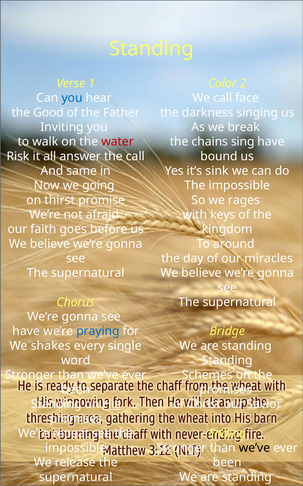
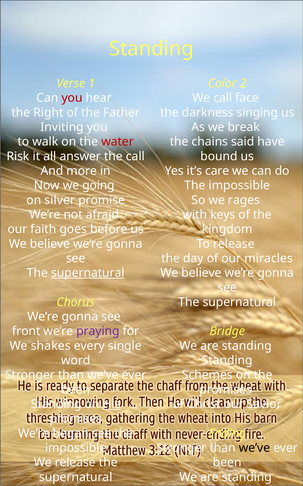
you at (72, 98) colour: blue -> red
Good: Good -> Right
sing: sing -> said
same: same -> more
sink: sink -> care
thirst: thirst -> silver
To around: around -> release
supernatural at (88, 272) underline: none -> present
have at (26, 330): have -> front
praying colour: blue -> purple
repeat: repeat -> began
